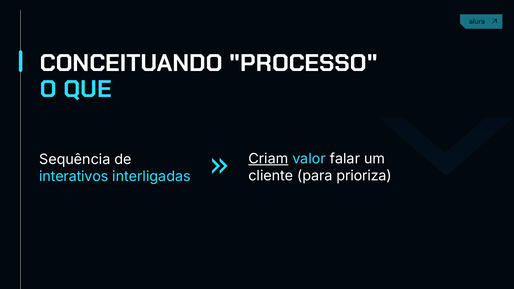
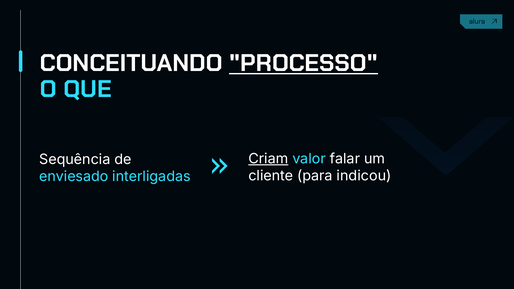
PROCESSO underline: none -> present
prioriza: prioriza -> indicou
interativos: interativos -> enviesado
